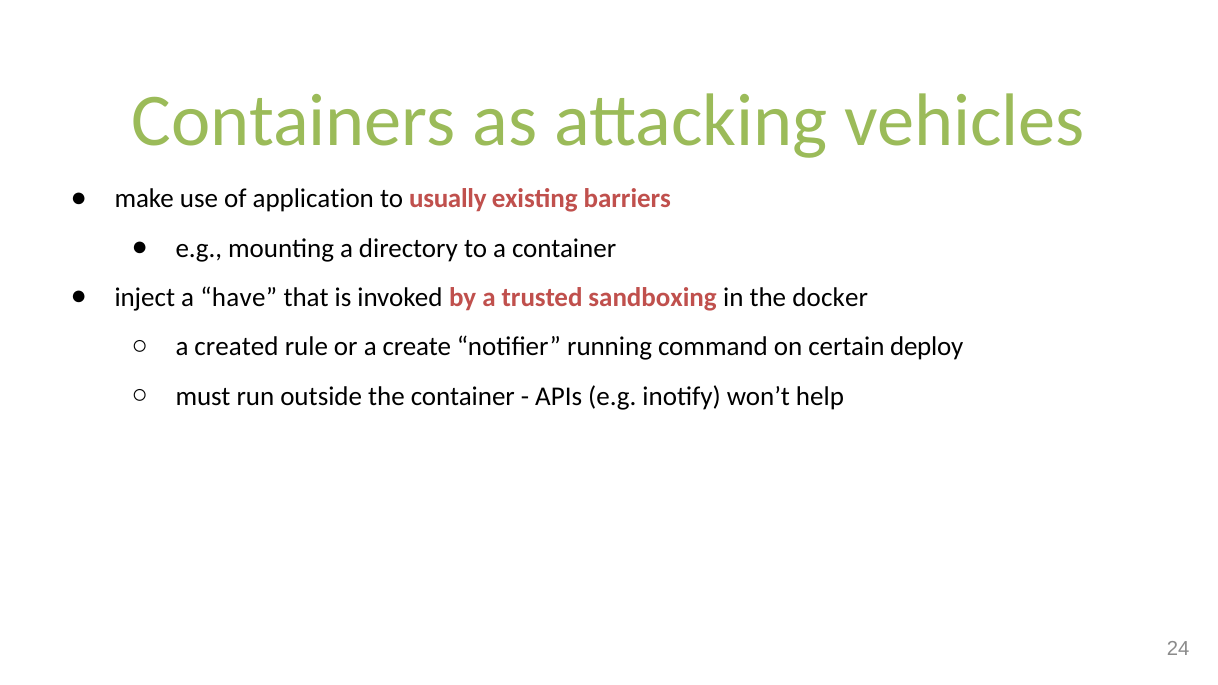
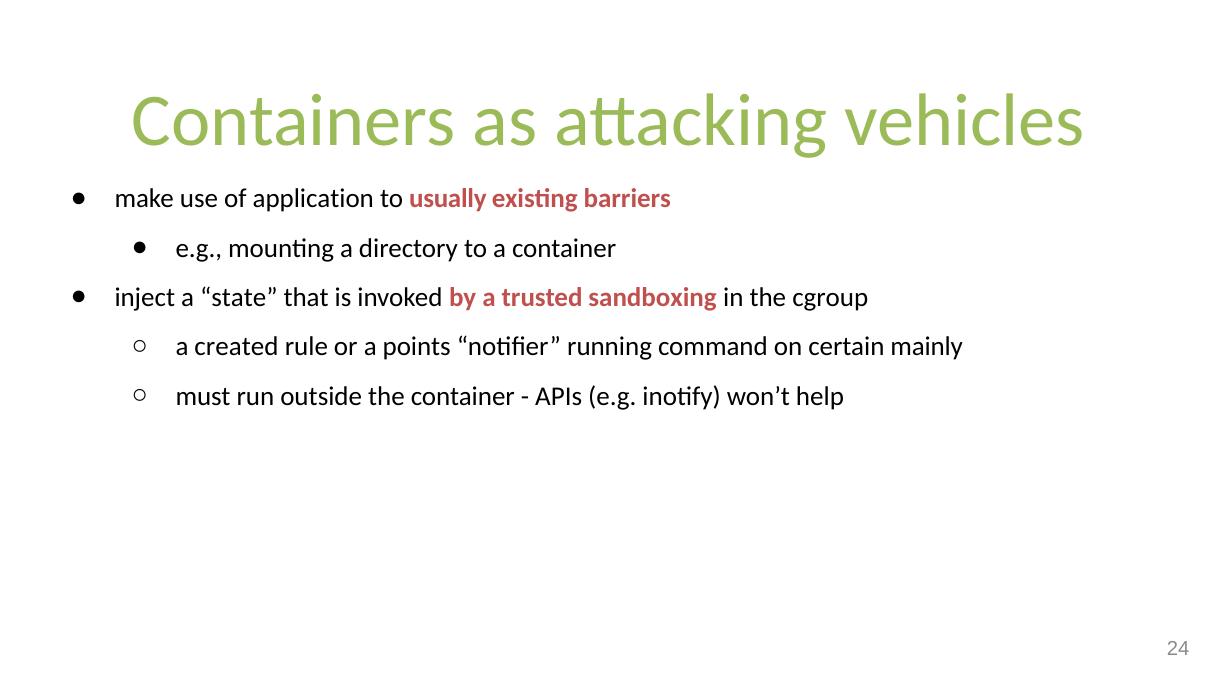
have: have -> state
docker: docker -> cgroup
create: create -> points
deploy: deploy -> mainly
